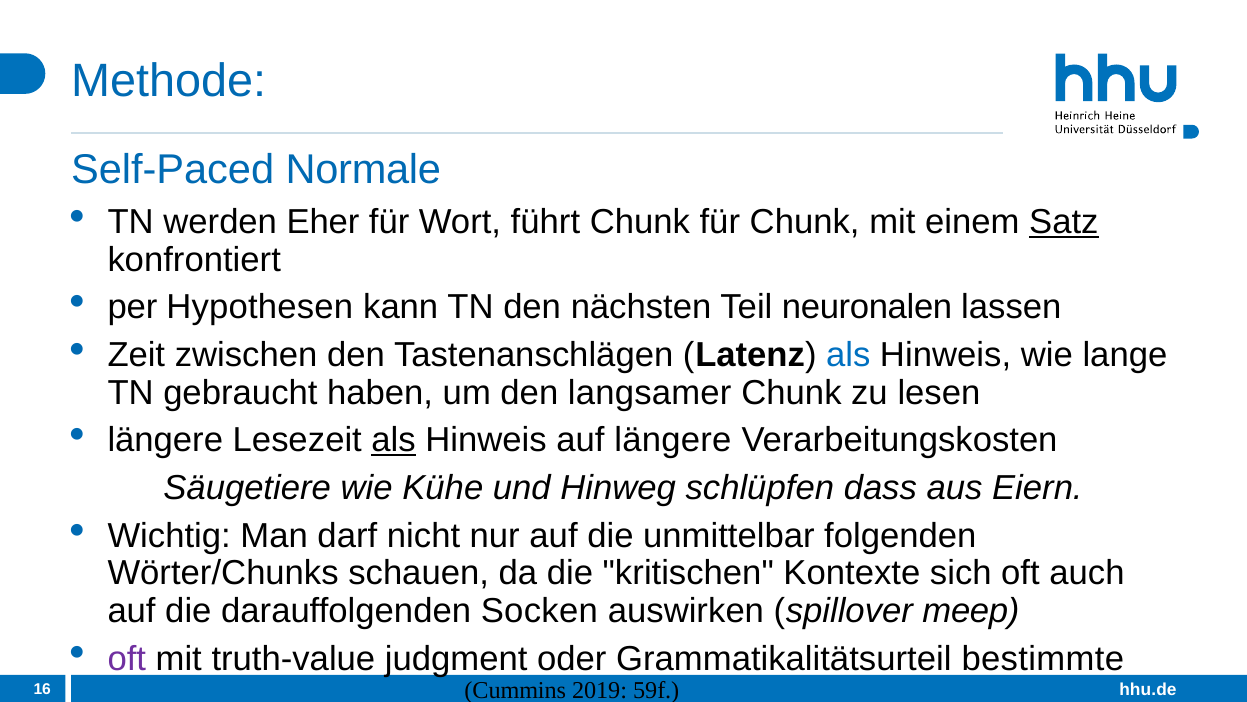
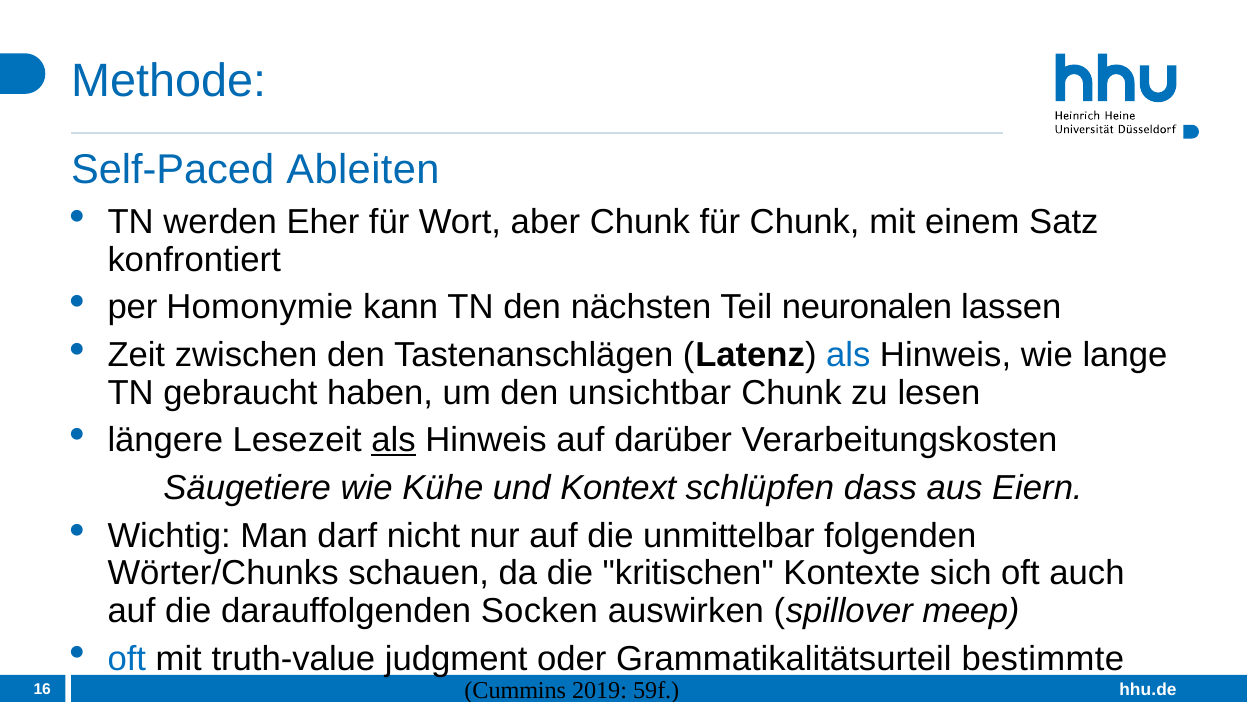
Normale: Normale -> Ableiten
führt: führt -> aber
Satz underline: present -> none
Hypothesen: Hypothesen -> Homonymie
langsamer: langsamer -> unsichtbar
auf längere: längere -> darüber
Hinweg: Hinweg -> Kontext
oft at (127, 659) colour: purple -> blue
